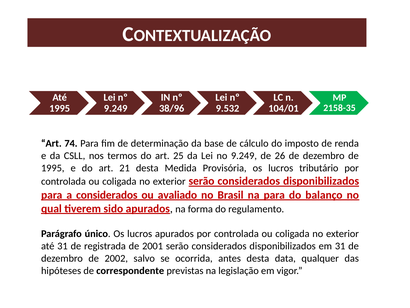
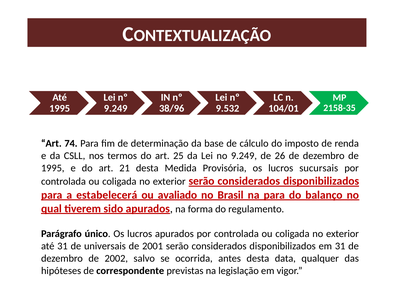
tributário: tributário -> sucursais
a considerados: considerados -> estabelecerá
registrada: registrada -> universais
